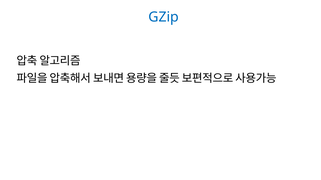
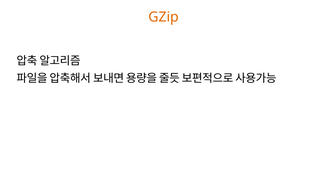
GZip colour: blue -> orange
